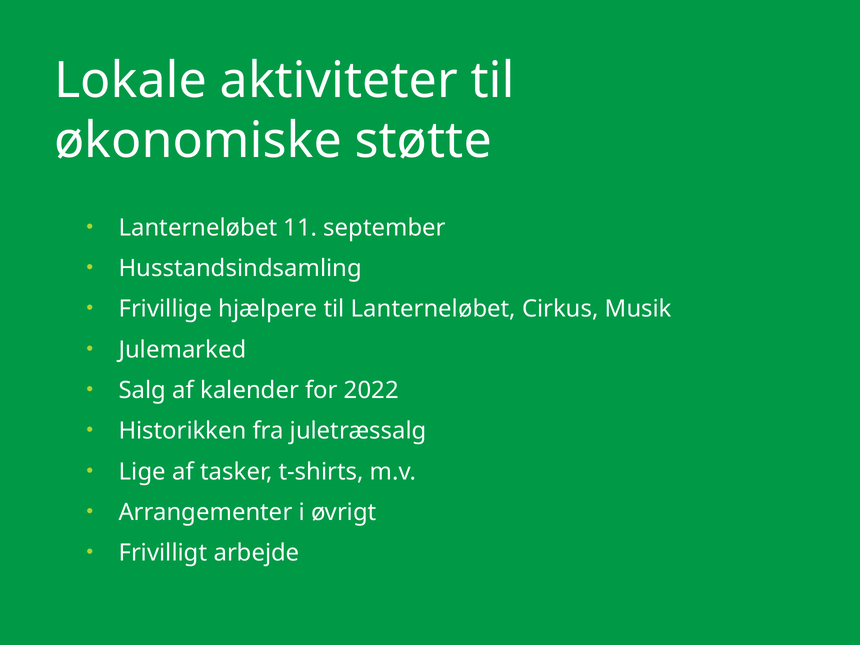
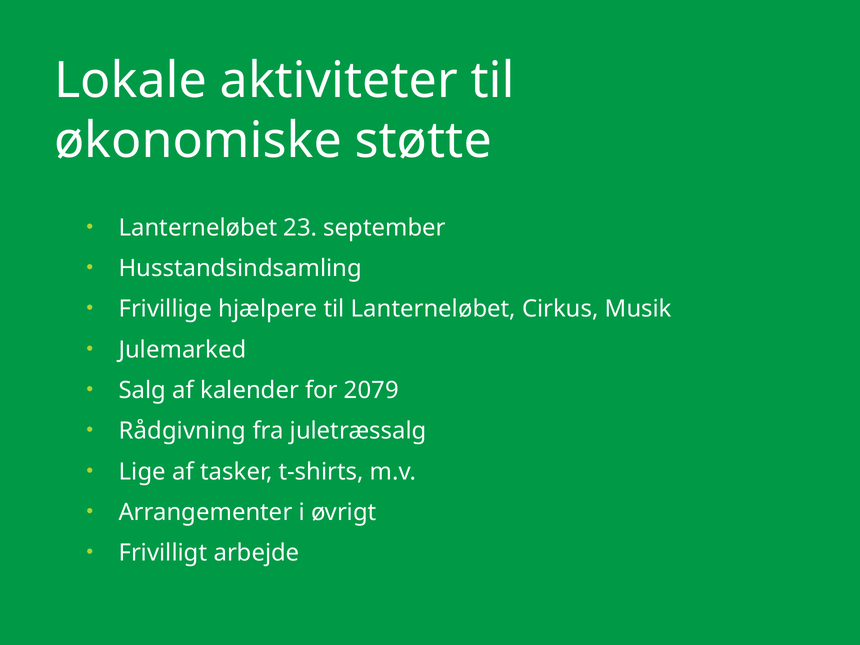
11: 11 -> 23
2022: 2022 -> 2079
Historikken: Historikken -> Rådgivning
